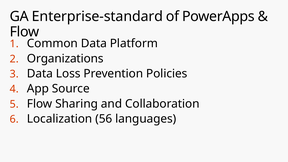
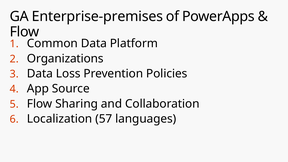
Enterprise-standard: Enterprise-standard -> Enterprise-premises
56: 56 -> 57
